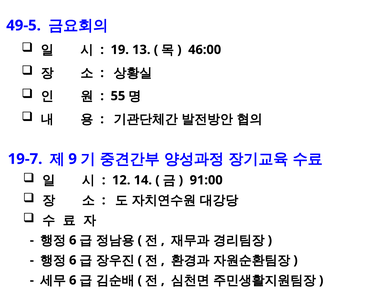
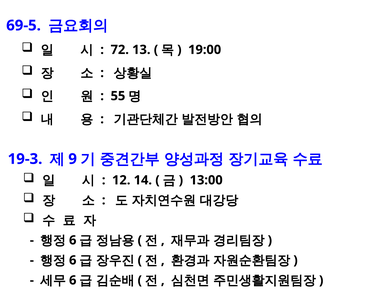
49-5: 49-5 -> 69-5
19: 19 -> 72
46:00: 46:00 -> 19:00
19-7: 19-7 -> 19-3
91:00: 91:00 -> 13:00
